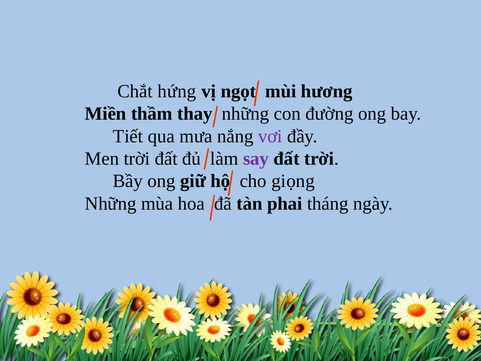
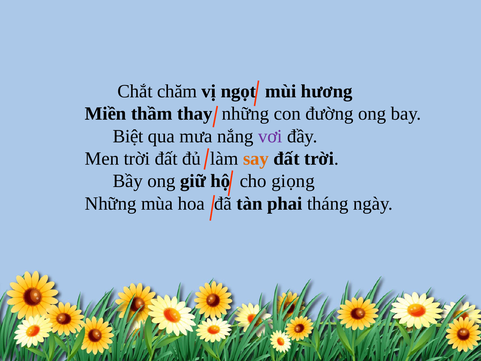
hứng: hứng -> chăm
Tiết: Tiết -> Biệt
say colour: purple -> orange
